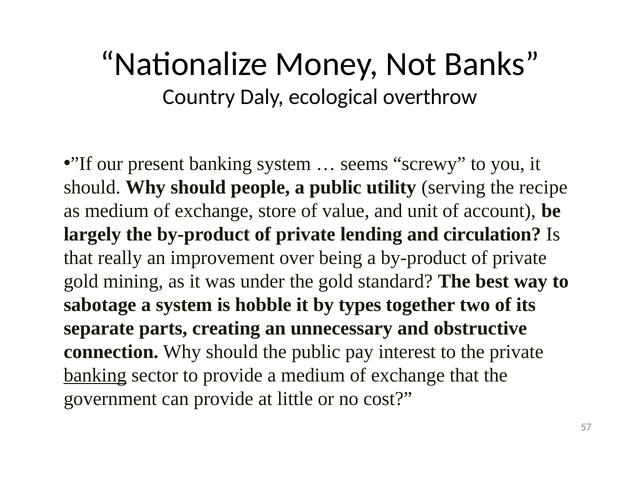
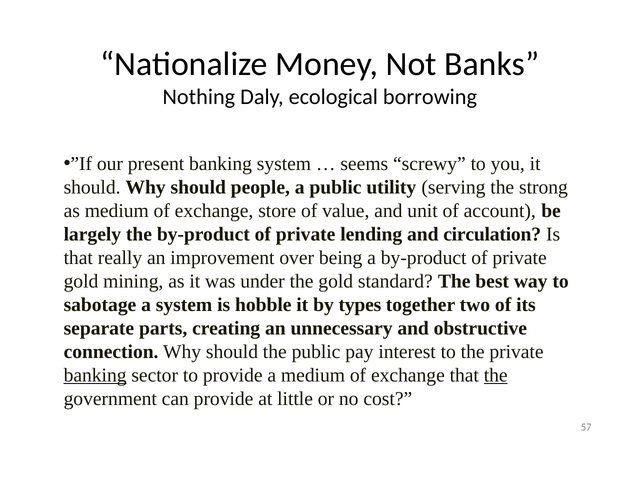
Country: Country -> Nothing
overthrow: overthrow -> borrowing
recipe: recipe -> strong
the at (496, 375) underline: none -> present
